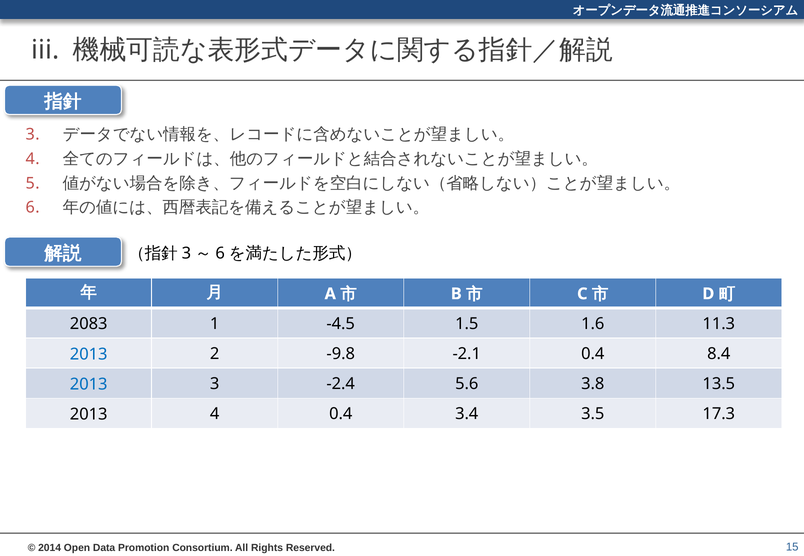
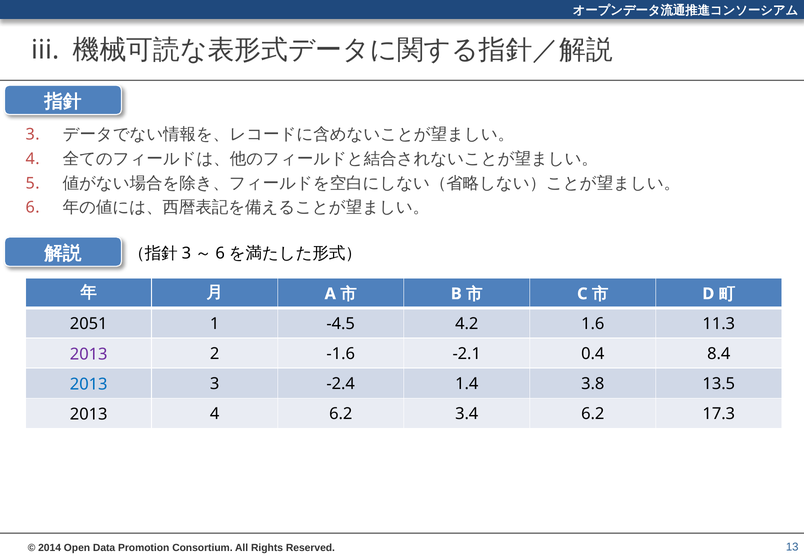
2083: 2083 -> 2051
1.5: 1.5 -> 4.2
2013 at (89, 354) colour: blue -> purple
-9.8: -9.8 -> -1.6
5.6: 5.6 -> 1.4
4 0.4: 0.4 -> 6.2
3.4 3.5: 3.5 -> 6.2
15: 15 -> 13
